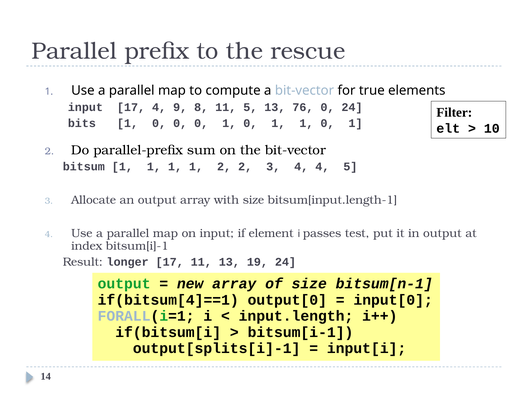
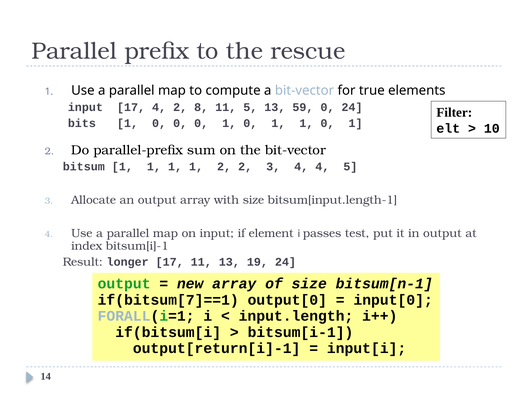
4 9: 9 -> 2
76: 76 -> 59
if(bitsum[4]==1: if(bitsum[4]==1 -> if(bitsum[7]==1
output[splits[i]-1: output[splits[i]-1 -> output[return[i]-1
